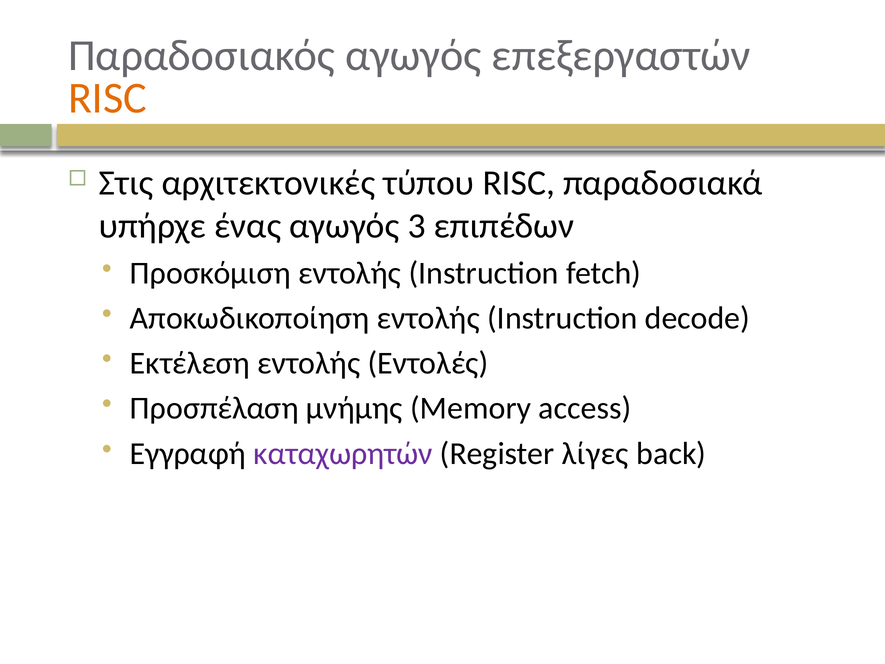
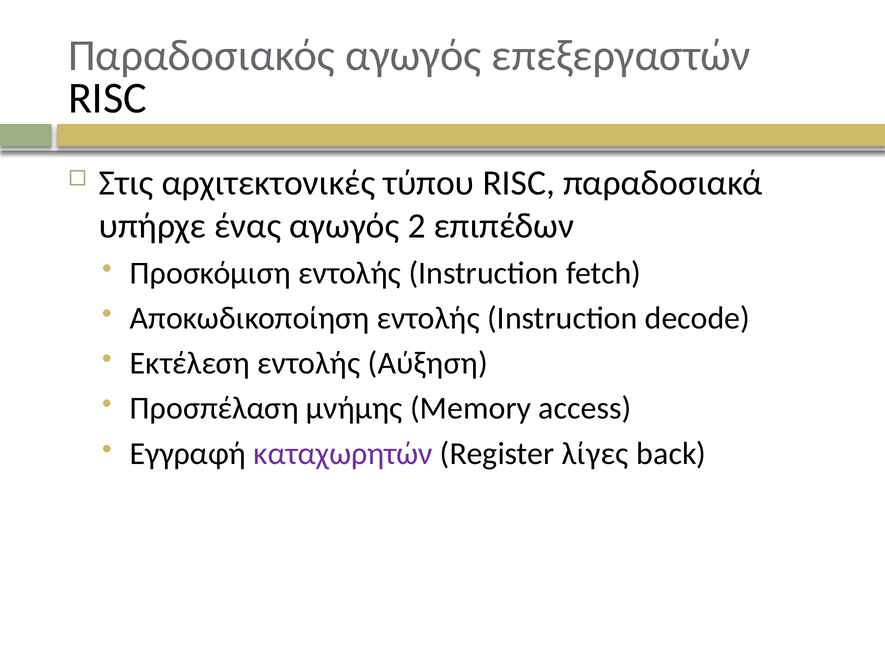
RISC at (108, 98) colour: orange -> black
3: 3 -> 2
Εντολές: Εντολές -> Αύξηση
